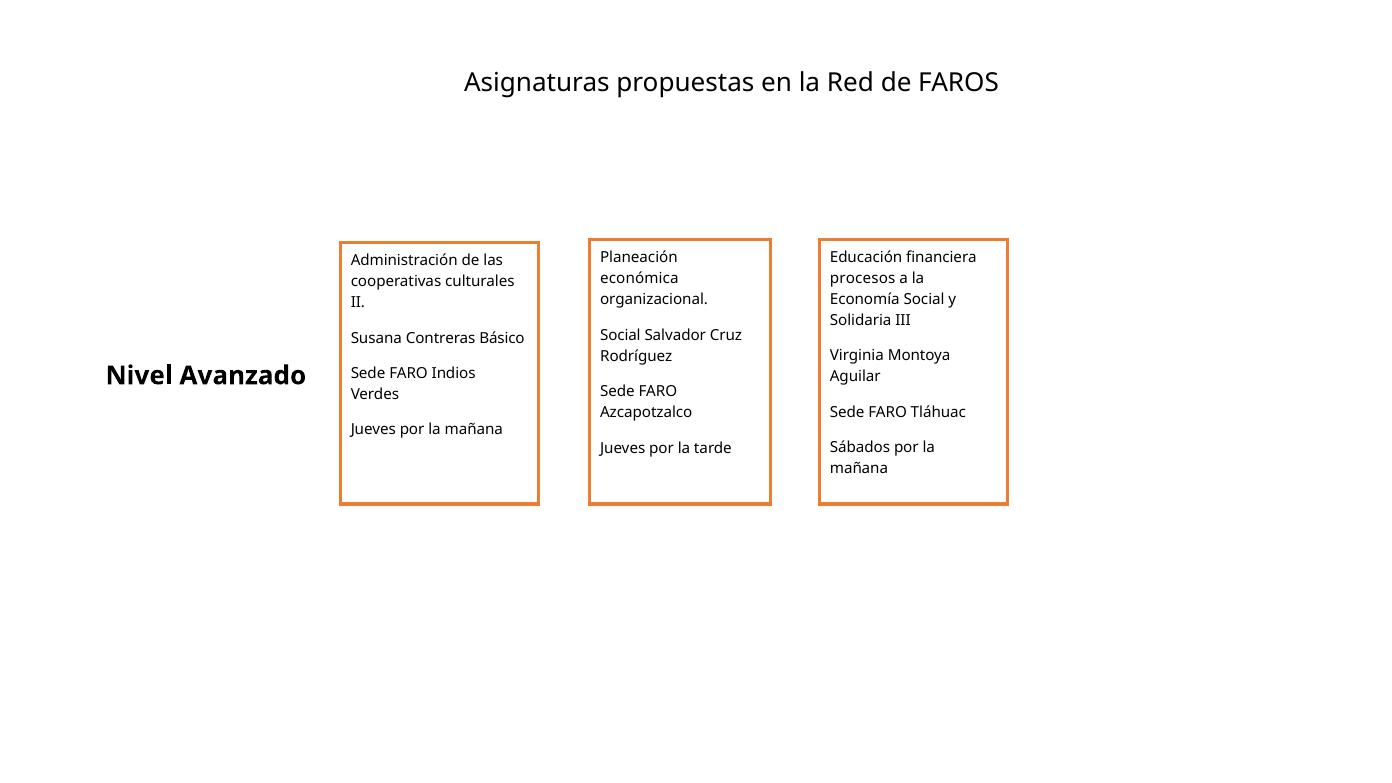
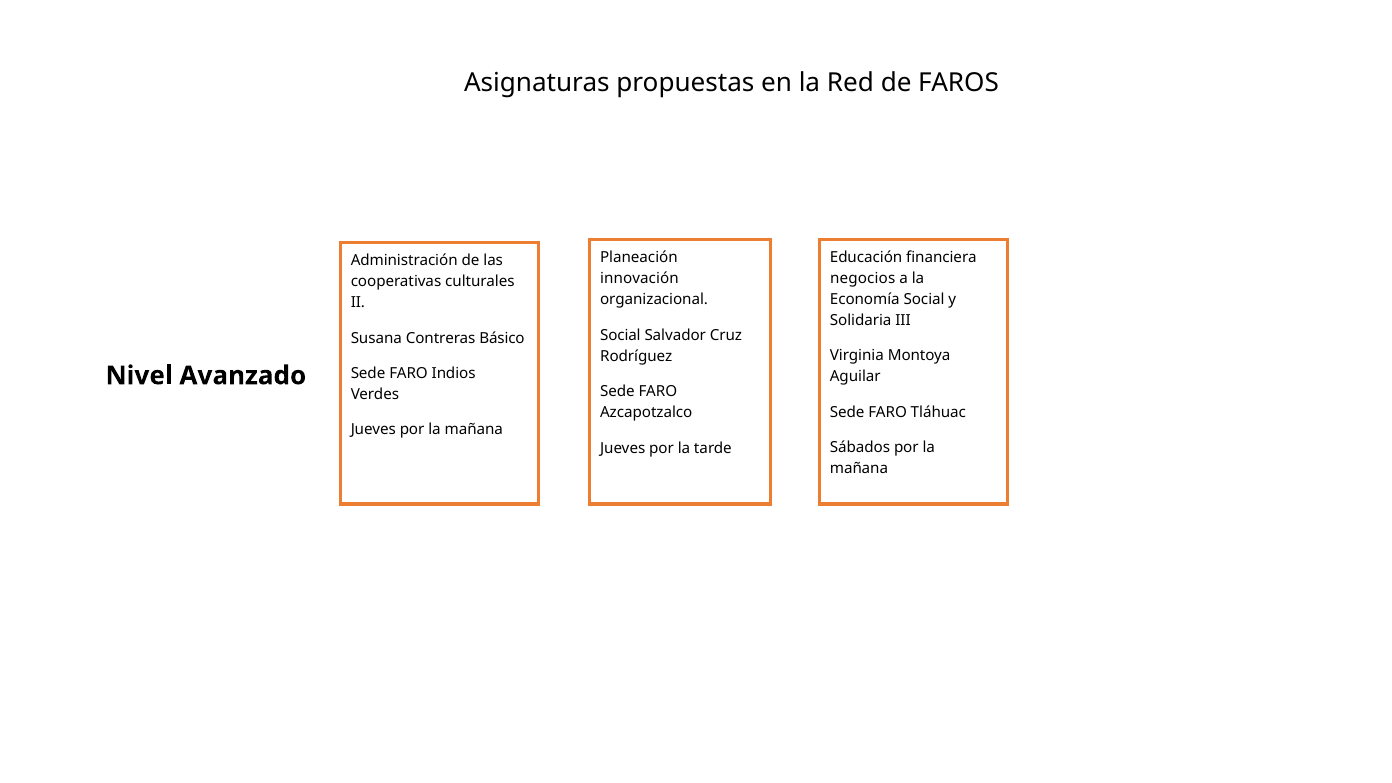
procesos: procesos -> negocios
económica: económica -> innovación
